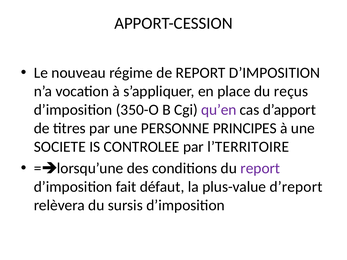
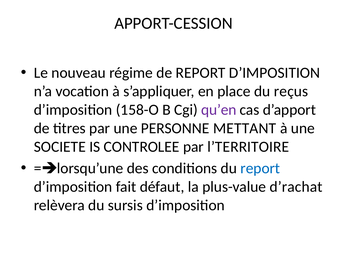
350-O: 350-O -> 158-O
PRINCIPES: PRINCIPES -> METTANT
report at (260, 168) colour: purple -> blue
d’report: d’report -> d’rachat
